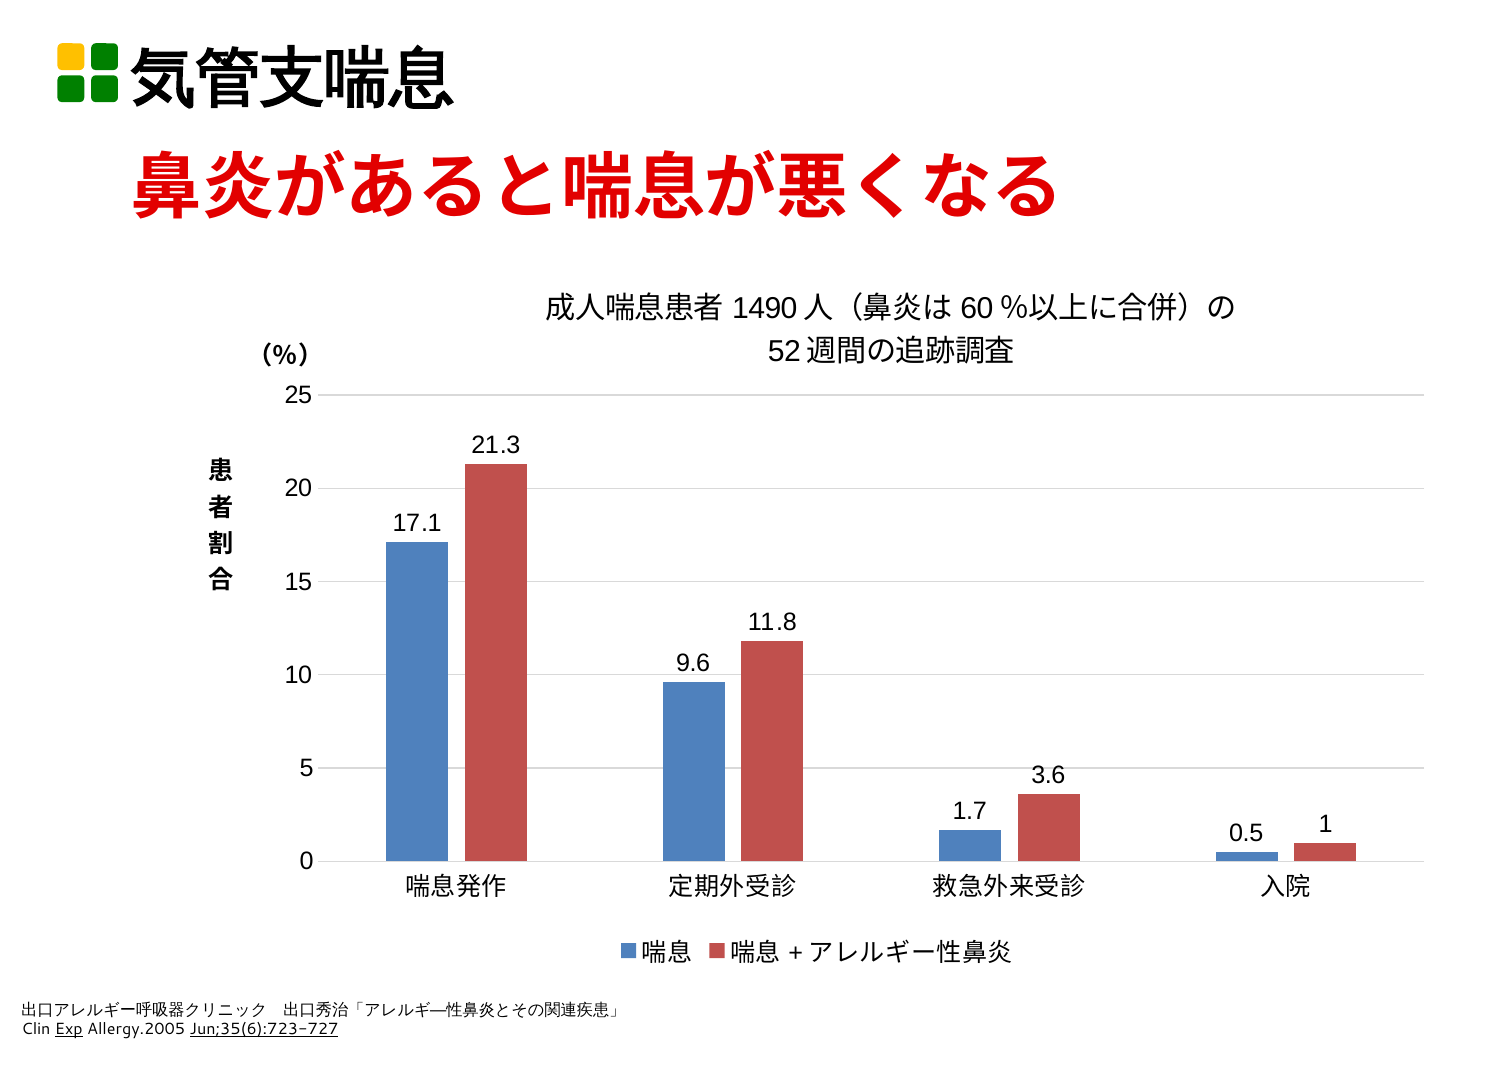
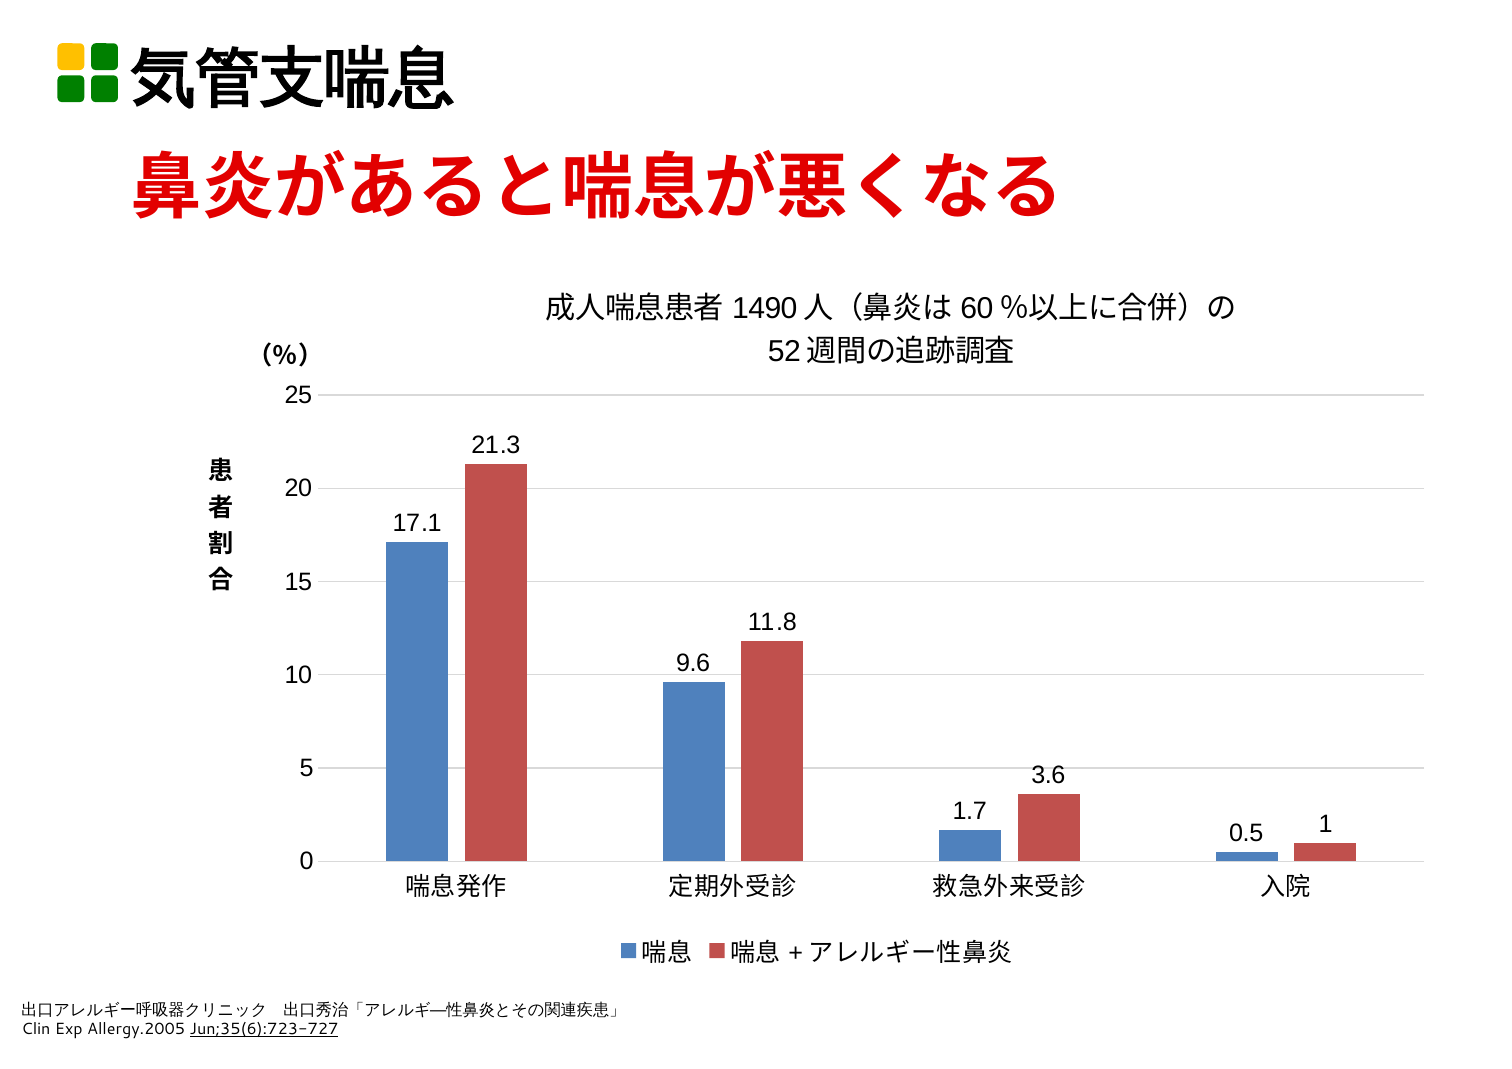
Exp underline: present -> none
